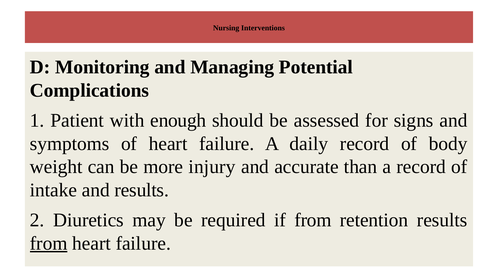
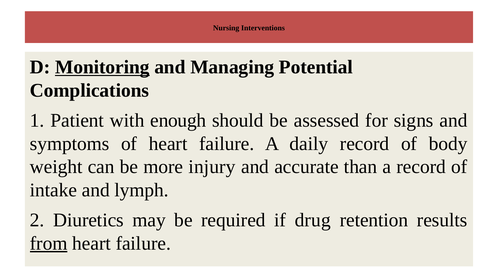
Monitoring underline: none -> present
and results: results -> lymph
if from: from -> drug
